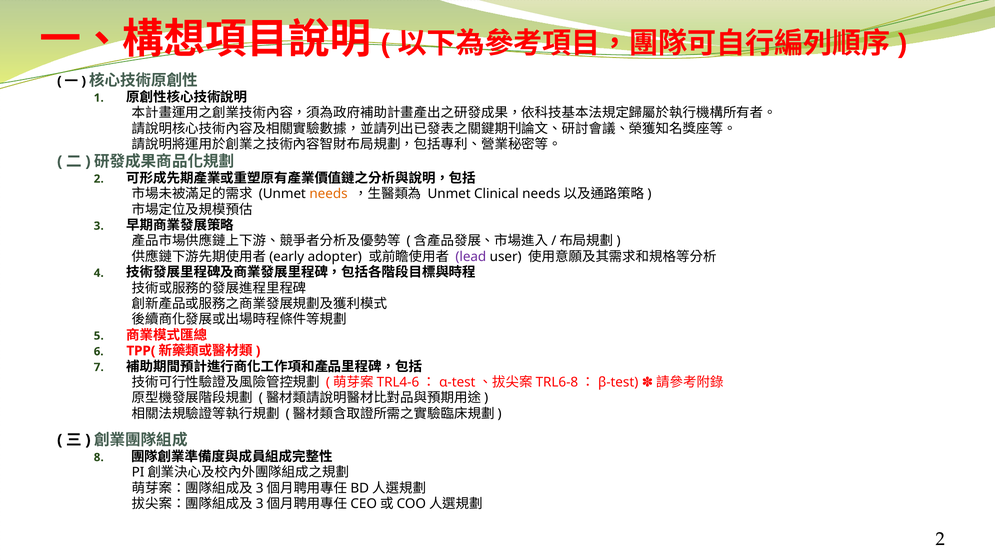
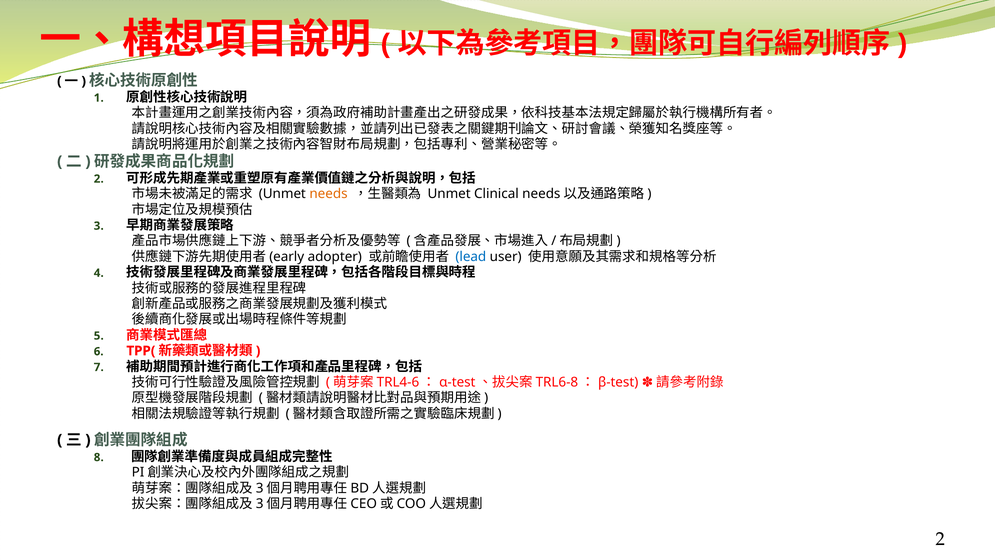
lead colour: purple -> blue
